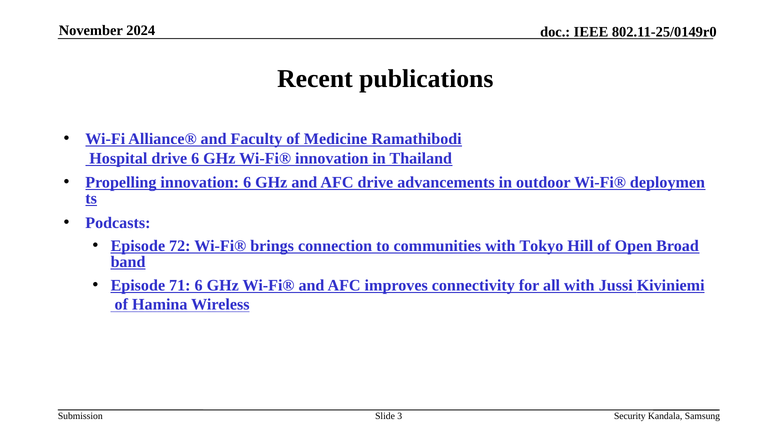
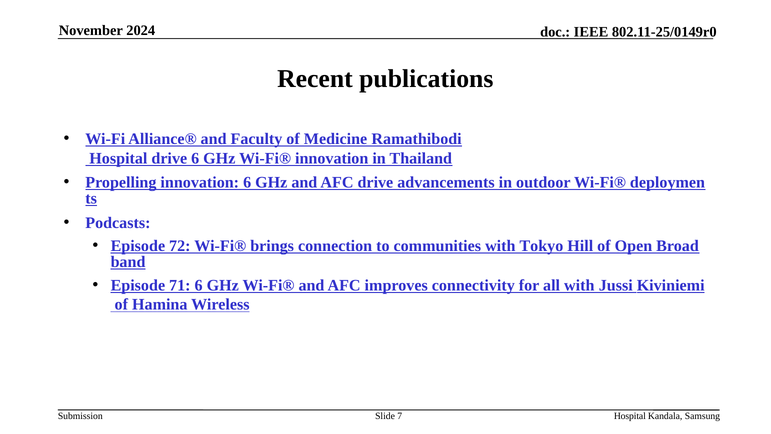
3: 3 -> 7
Security at (630, 416): Security -> Hospital
